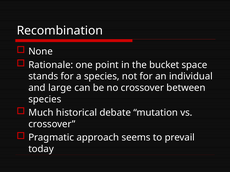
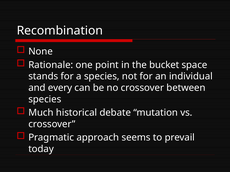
large: large -> every
